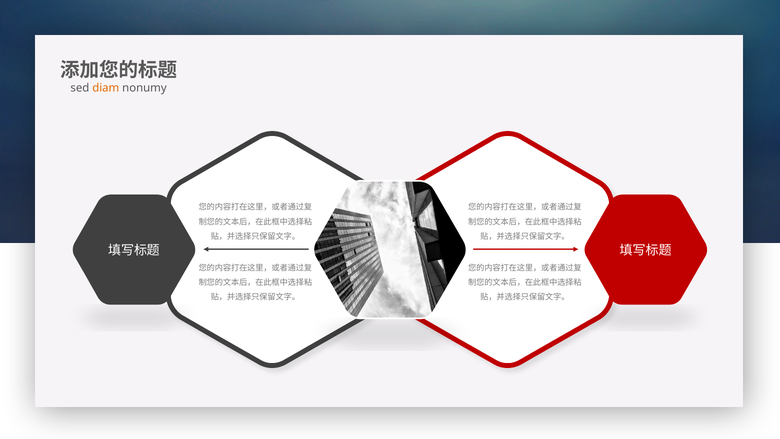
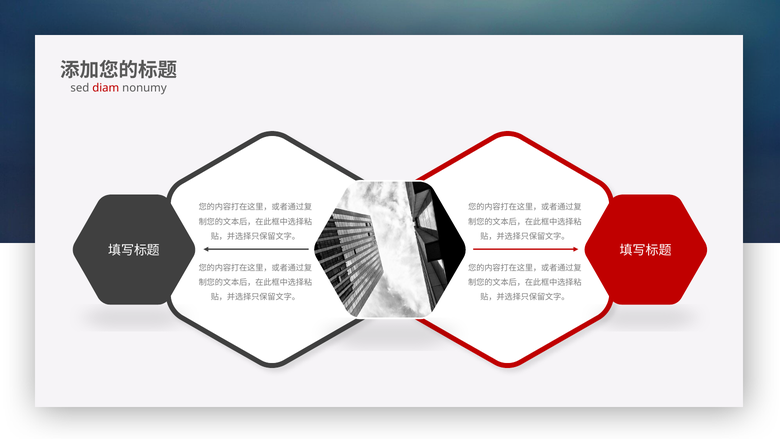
diam colour: orange -> red
